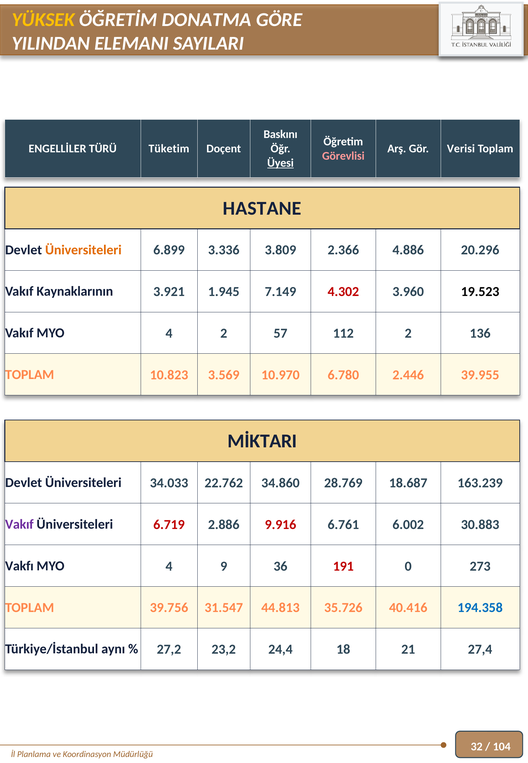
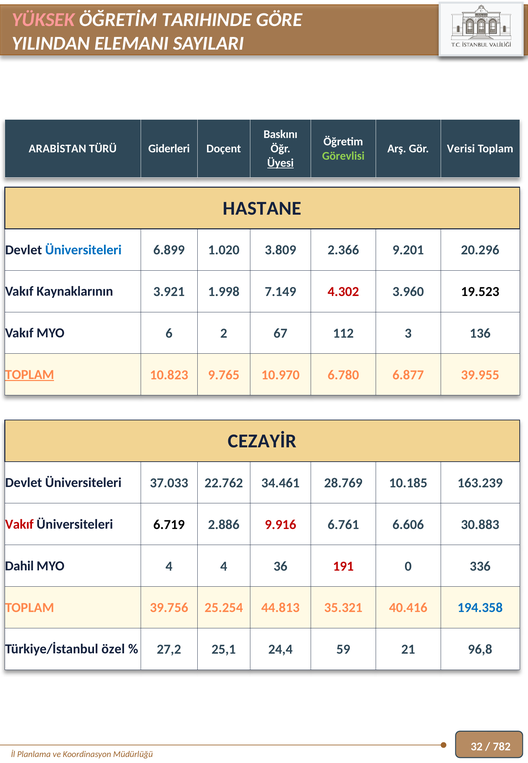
YÜKSEK colour: yellow -> pink
DONATMA: DONATMA -> TARIHINDE
ENGELLİLER: ENGELLİLER -> ARABİSTAN
Tüketim: Tüketim -> Giderleri
Görevlisi colour: pink -> light green
Üniversiteleri at (83, 250) colour: orange -> blue
3.336: 3.336 -> 1.020
4.886: 4.886 -> 9.201
1.945: 1.945 -> 1.998
Vakıf MYO 4: 4 -> 6
57: 57 -> 67
112 2: 2 -> 3
TOPLAM at (30, 375) underline: none -> present
3.569: 3.569 -> 9.765
2.446: 2.446 -> 6.877
MİKTARI: MİKTARI -> CEZAYİR
34.033: 34.033 -> 37.033
34.860: 34.860 -> 34.461
18.687: 18.687 -> 10.185
Vakıf at (19, 524) colour: purple -> red
6.719 colour: red -> black
6.002: 6.002 -> 6.606
Vakfı: Vakfı -> Dahil
4 9: 9 -> 4
273: 273 -> 336
31.547: 31.547 -> 25.254
35.726: 35.726 -> 35.321
aynı: aynı -> özel
23,2: 23,2 -> 25,1
18: 18 -> 59
27,4: 27,4 -> 96,8
104: 104 -> 782
